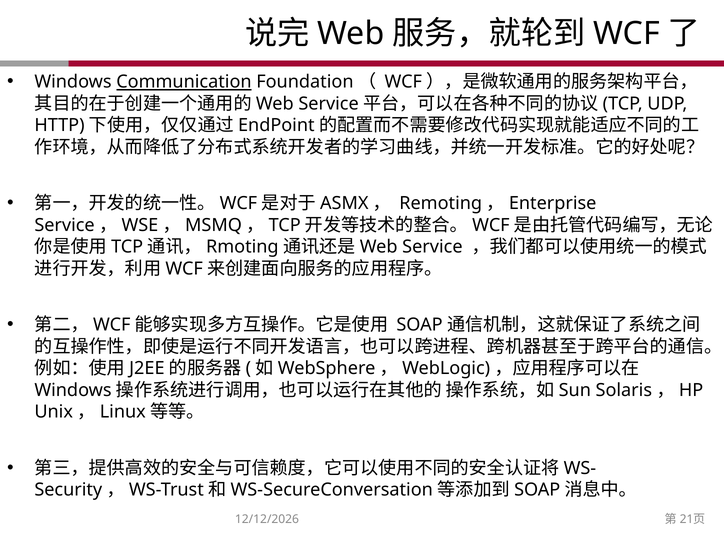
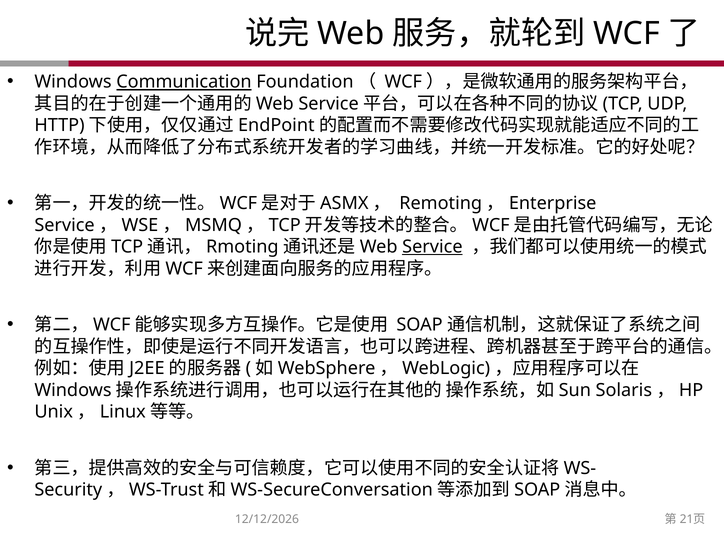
Service underline: none -> present
